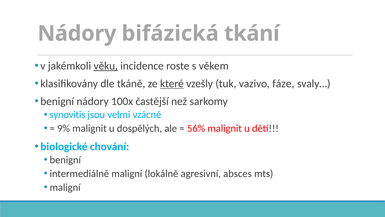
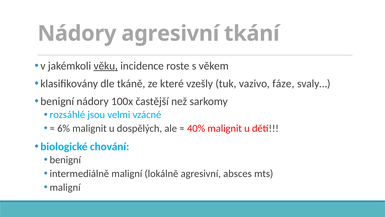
Nádory bifázická: bifázická -> agresivní
které underline: present -> none
synovitis: synovitis -> rozsáhlé
9%: 9% -> 6%
56%: 56% -> 40%
